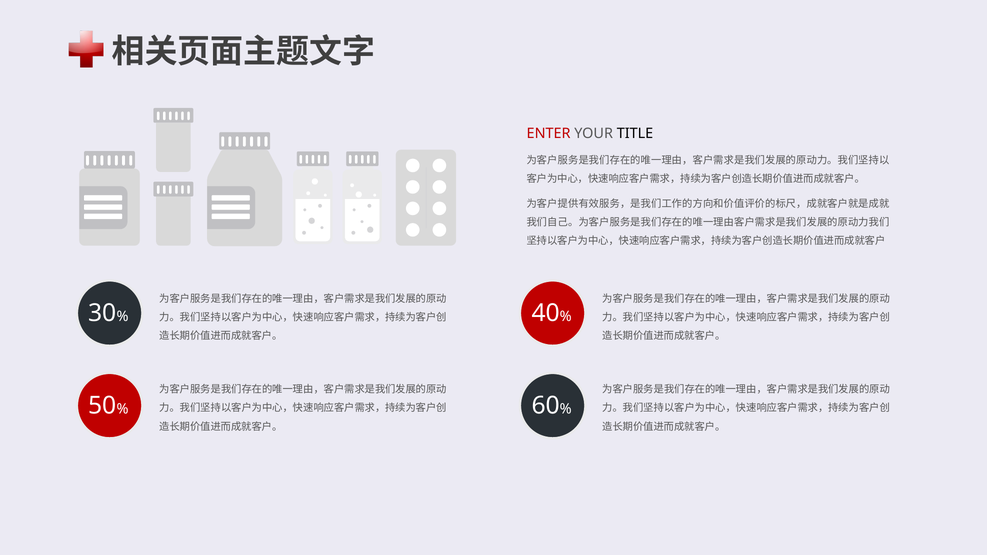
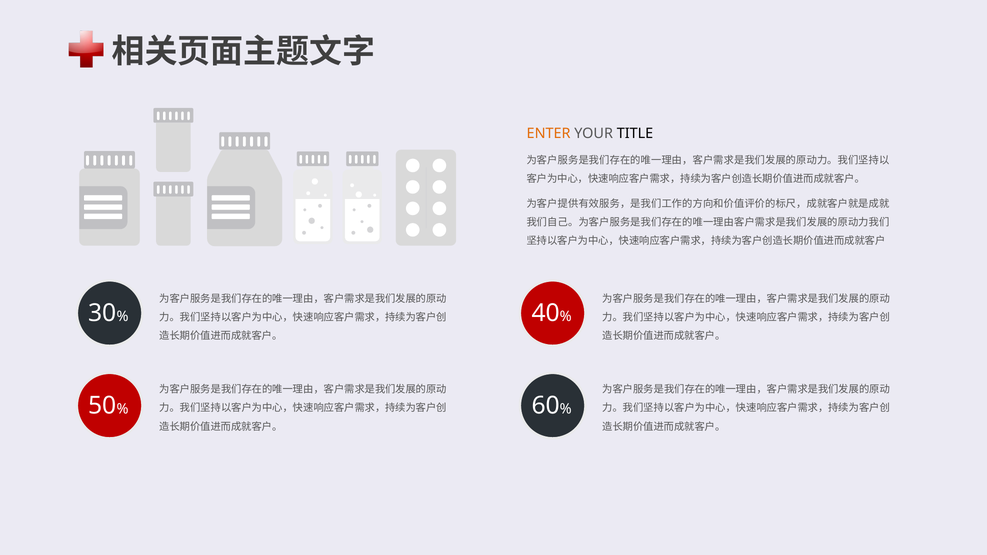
ENTER colour: red -> orange
